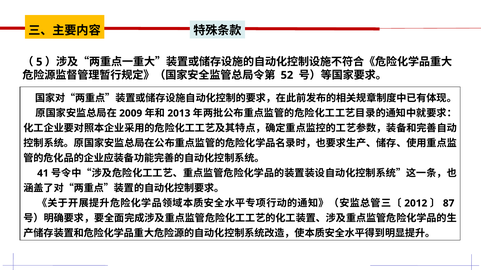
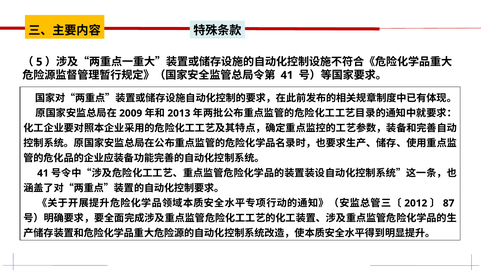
52 at (287, 75): 52 -> 41
